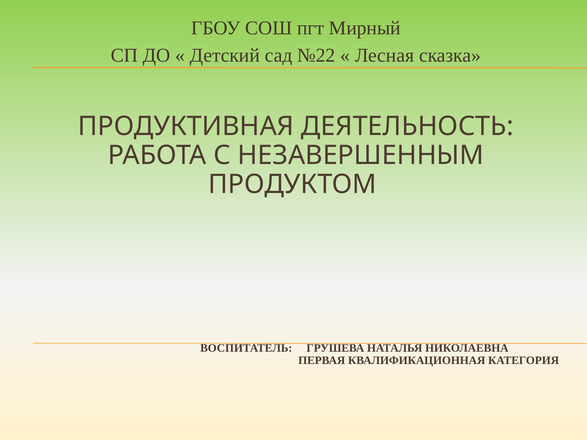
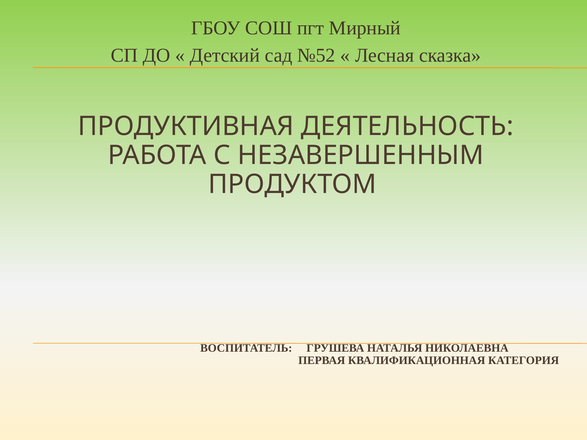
№22: №22 -> №52
